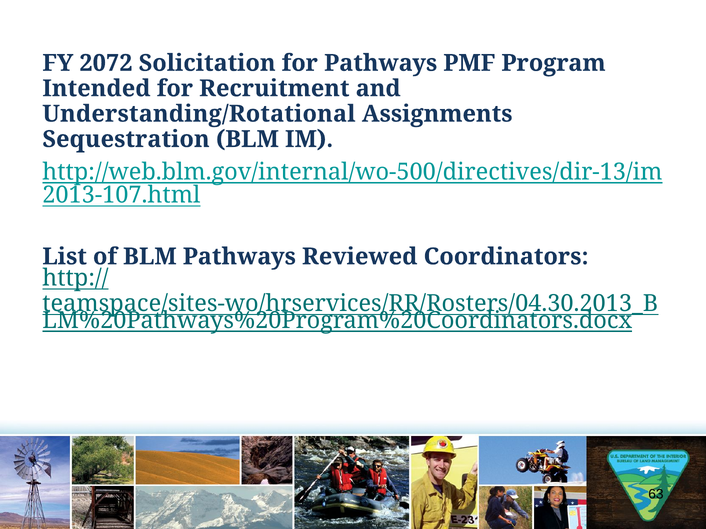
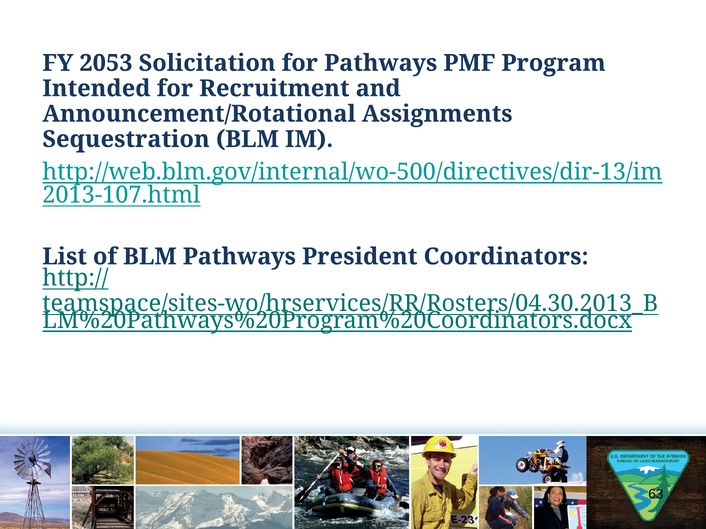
2072: 2072 -> 2053
Understanding/Rotational: Understanding/Rotational -> Announcement/Rotational
Reviewed: Reviewed -> President
